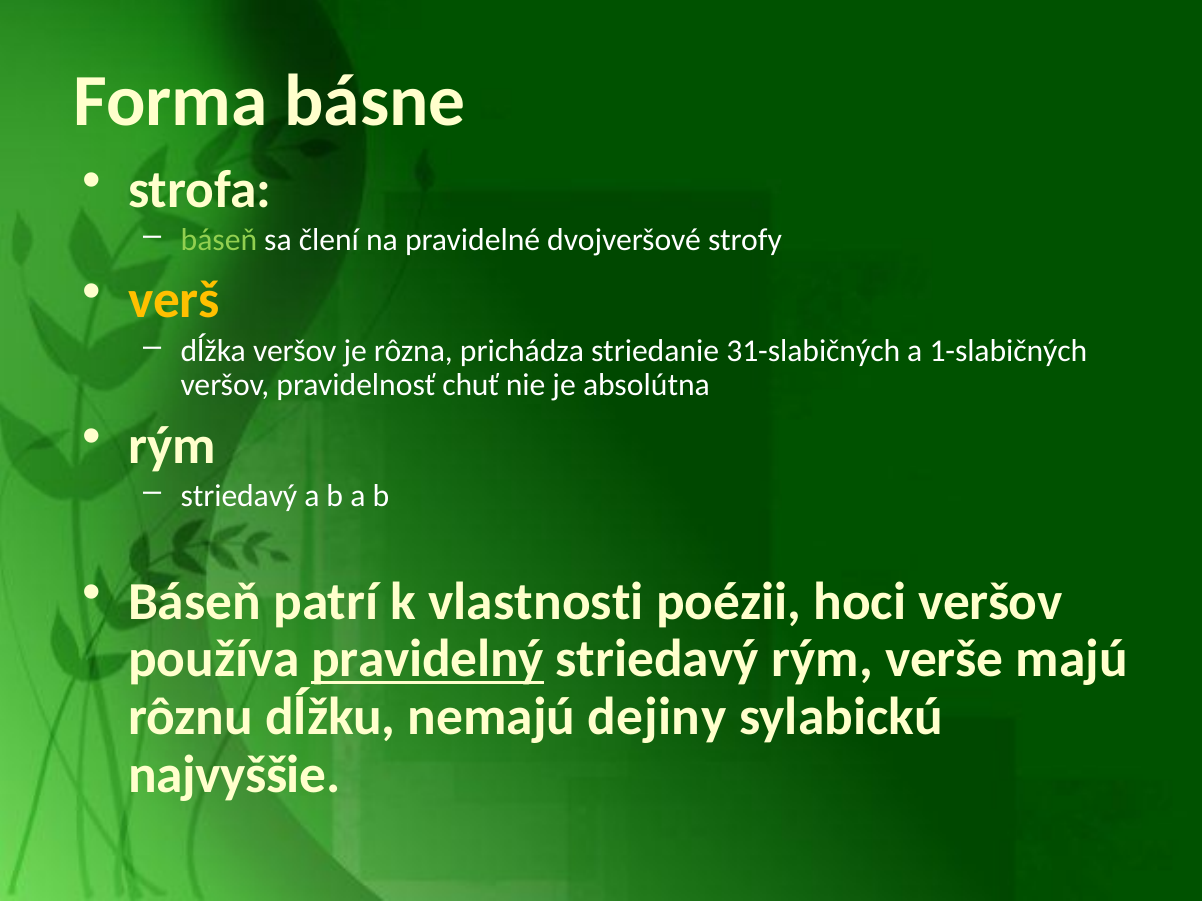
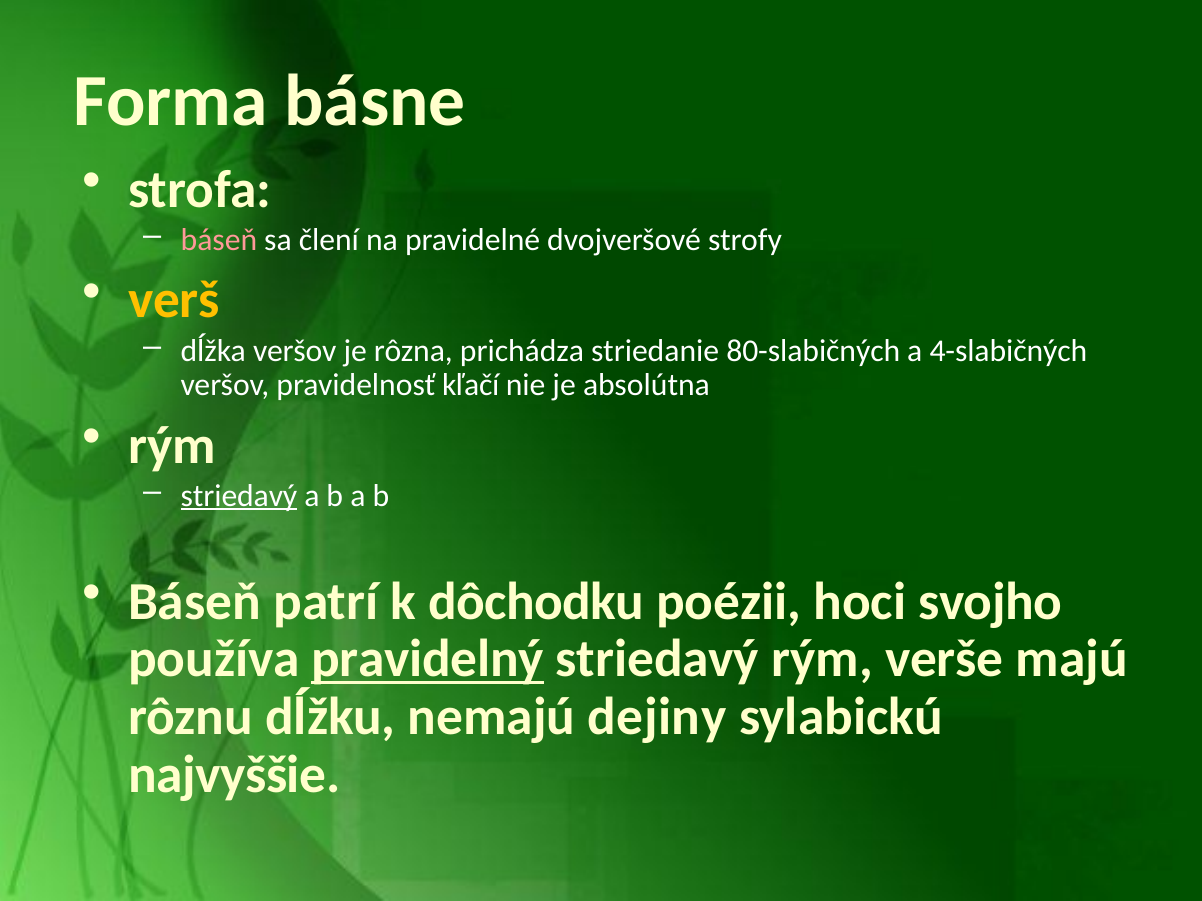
báseň at (219, 240) colour: light green -> pink
31-slabičných: 31-slabičných -> 80-slabičných
1-slabičných: 1-slabičných -> 4-slabičných
chuť: chuť -> kľačí
striedavý at (239, 496) underline: none -> present
vlastnosti: vlastnosti -> dôchodku
hoci veršov: veršov -> svojho
